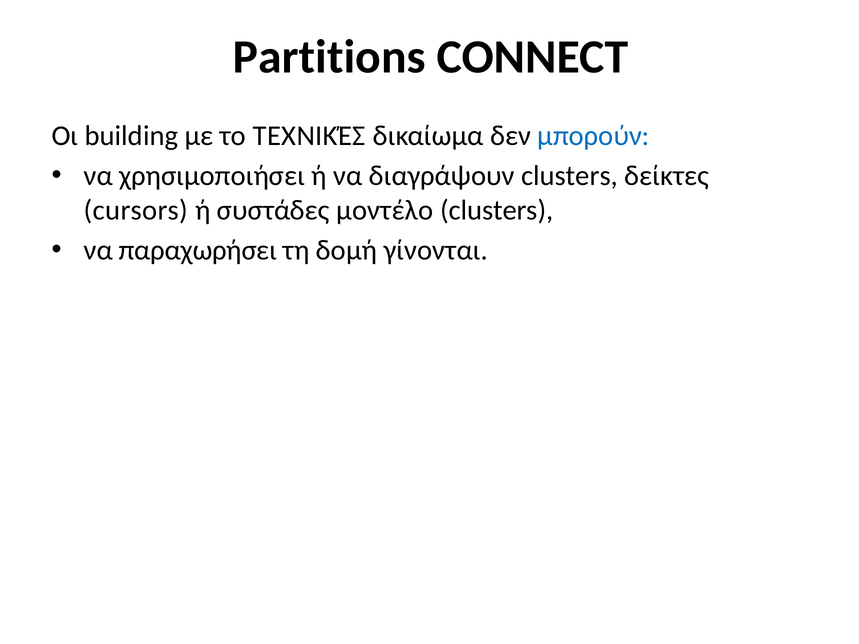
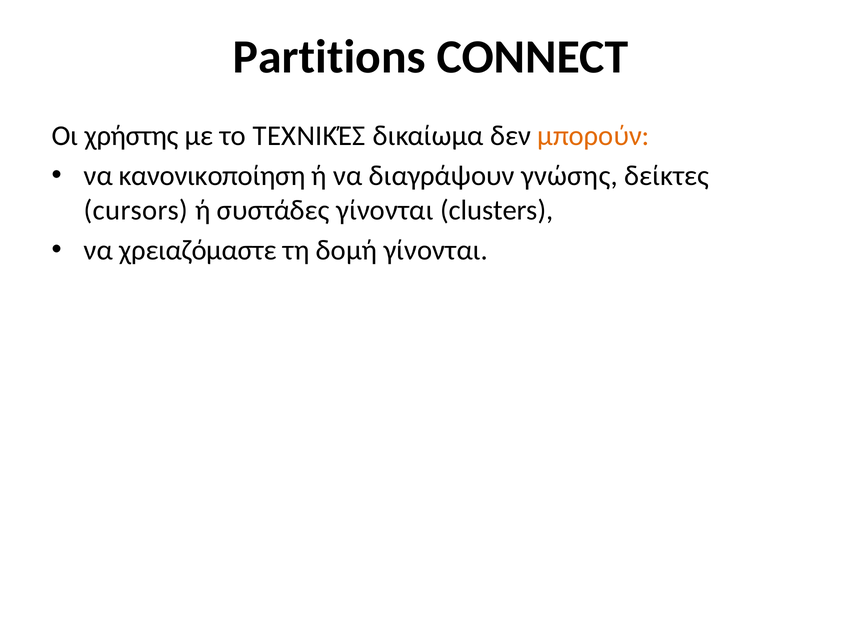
building: building -> χρήστης
μπορούν colour: blue -> orange
χρησιμοποιήσει: χρησιμοποιήσει -> κανονικοποίηση
διαγράψουν clusters: clusters -> γνώσης
συστάδες μοντέλο: μοντέλο -> γίνονται
παραχωρήσει: παραχωρήσει -> χρειαζόμαστε
